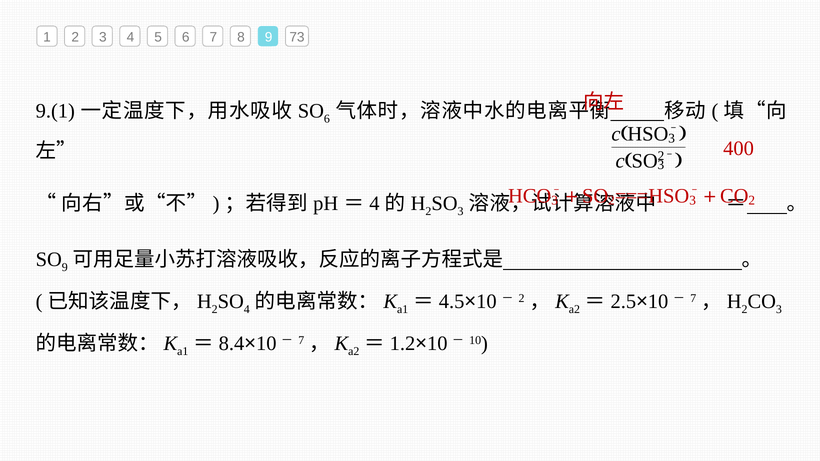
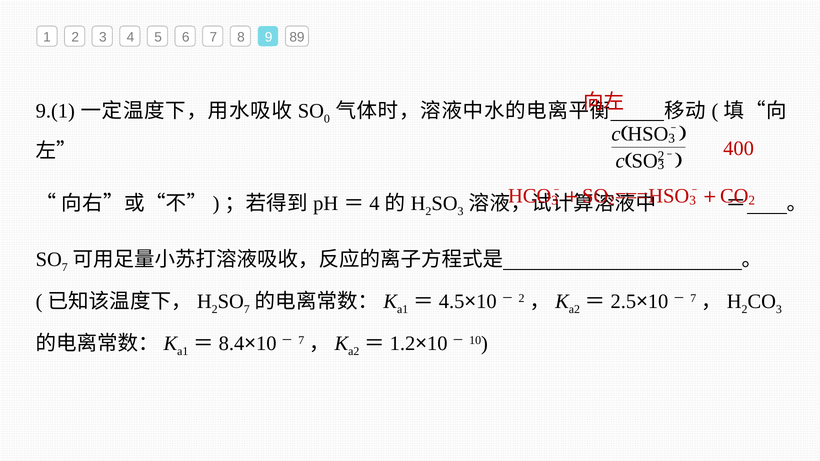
73: 73 -> 89
6 at (327, 119): 6 -> 0
9 at (65, 268): 9 -> 7
4 at (247, 310): 4 -> 7
